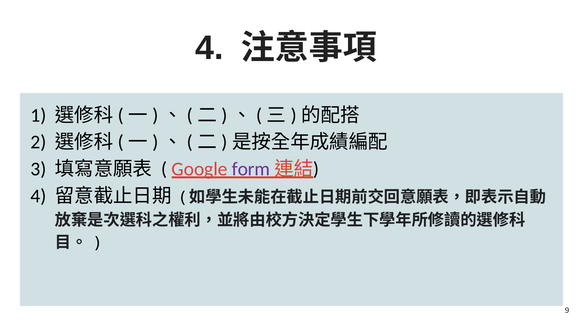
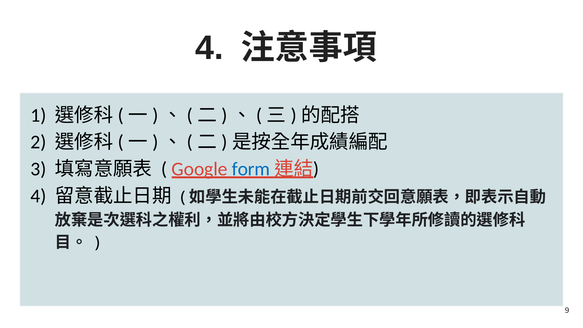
form colour: purple -> blue
